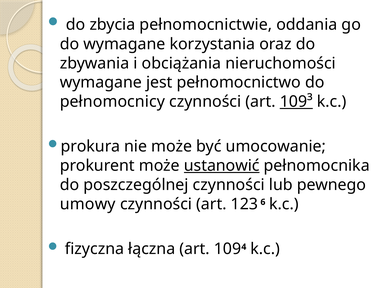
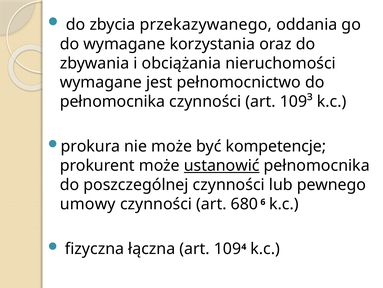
pełnomocnictwie: pełnomocnictwie -> przekazywanego
pełnomocnicy at (112, 101): pełnomocnicy -> pełnomocnika
109³ underline: present -> none
umocowanie: umocowanie -> kompetencje
123: 123 -> 680
